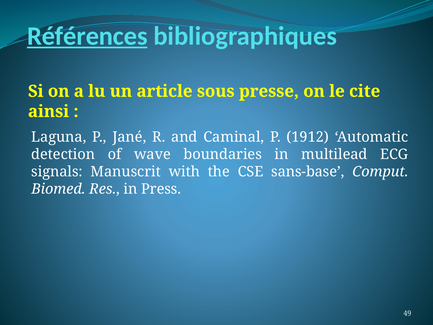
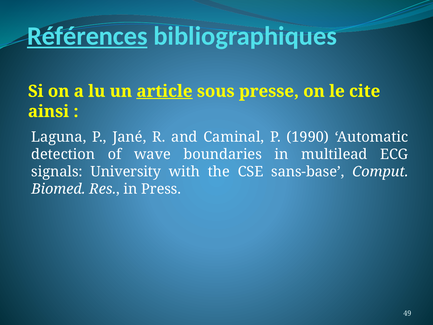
article underline: none -> present
1912: 1912 -> 1990
Manuscrit: Manuscrit -> University
